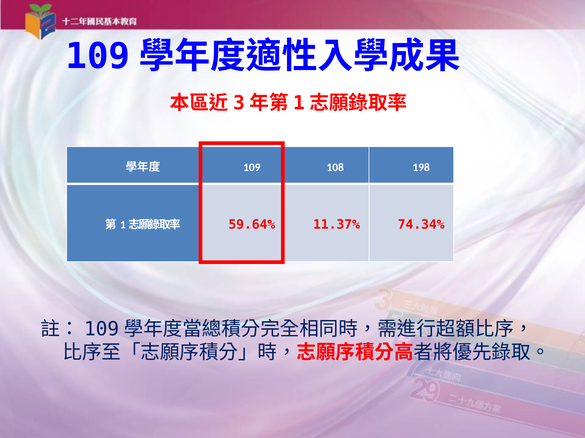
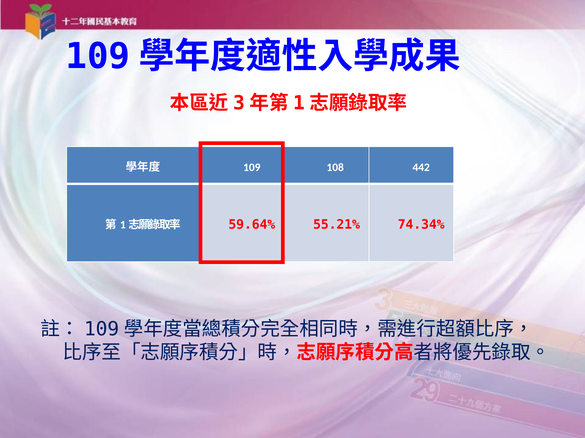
198: 198 -> 442
11.37%: 11.37% -> 55.21%
